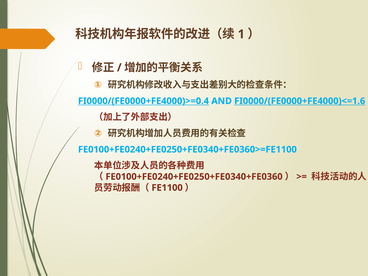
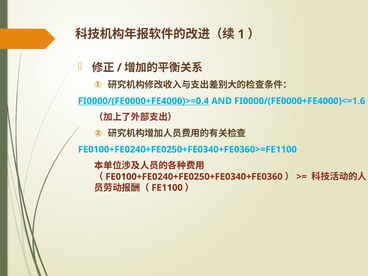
FI0000/(FE0000+FE4000)<=1.6 underline: present -> none
